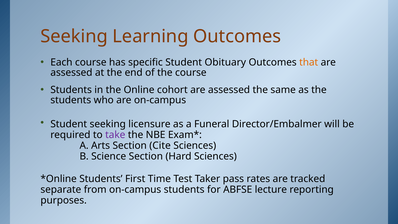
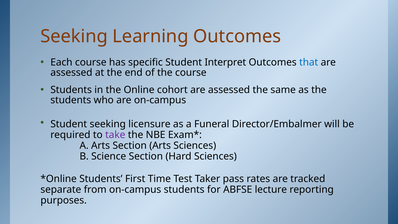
Obituary: Obituary -> Interpret
that colour: orange -> blue
Section Cite: Cite -> Arts
